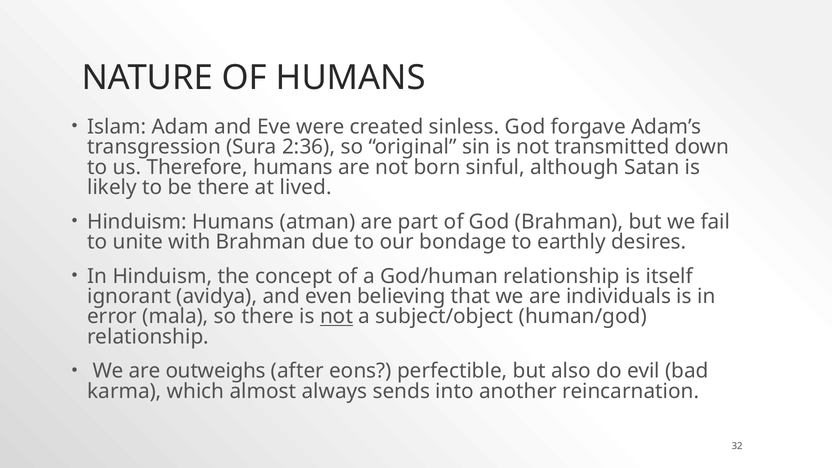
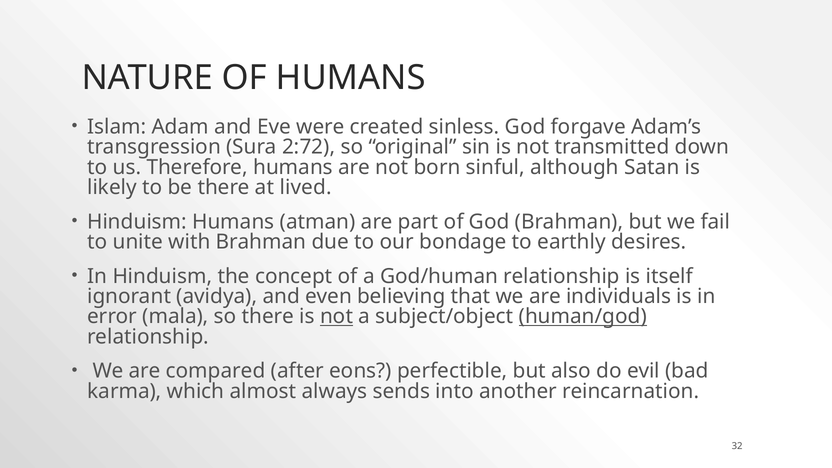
2:36: 2:36 -> 2:72
human/god underline: none -> present
outweighs: outweighs -> compared
